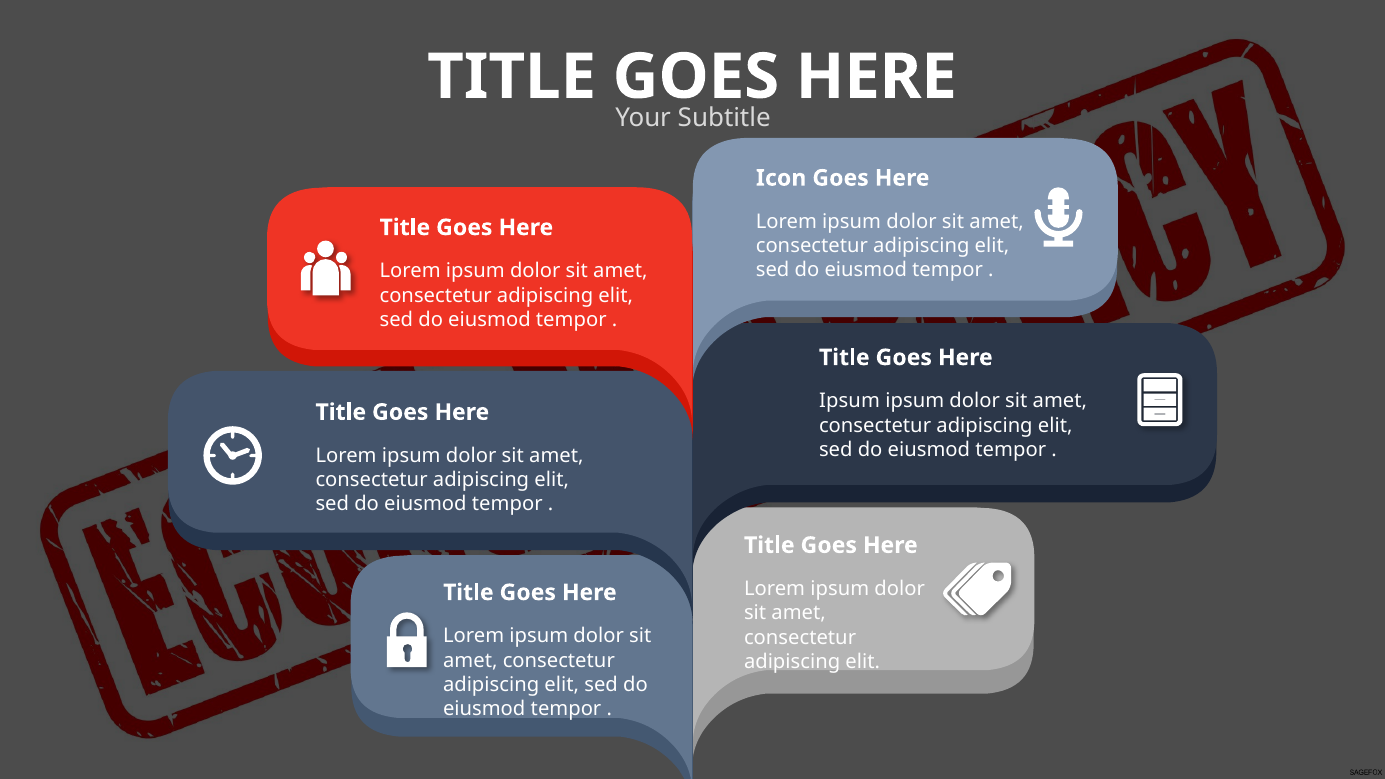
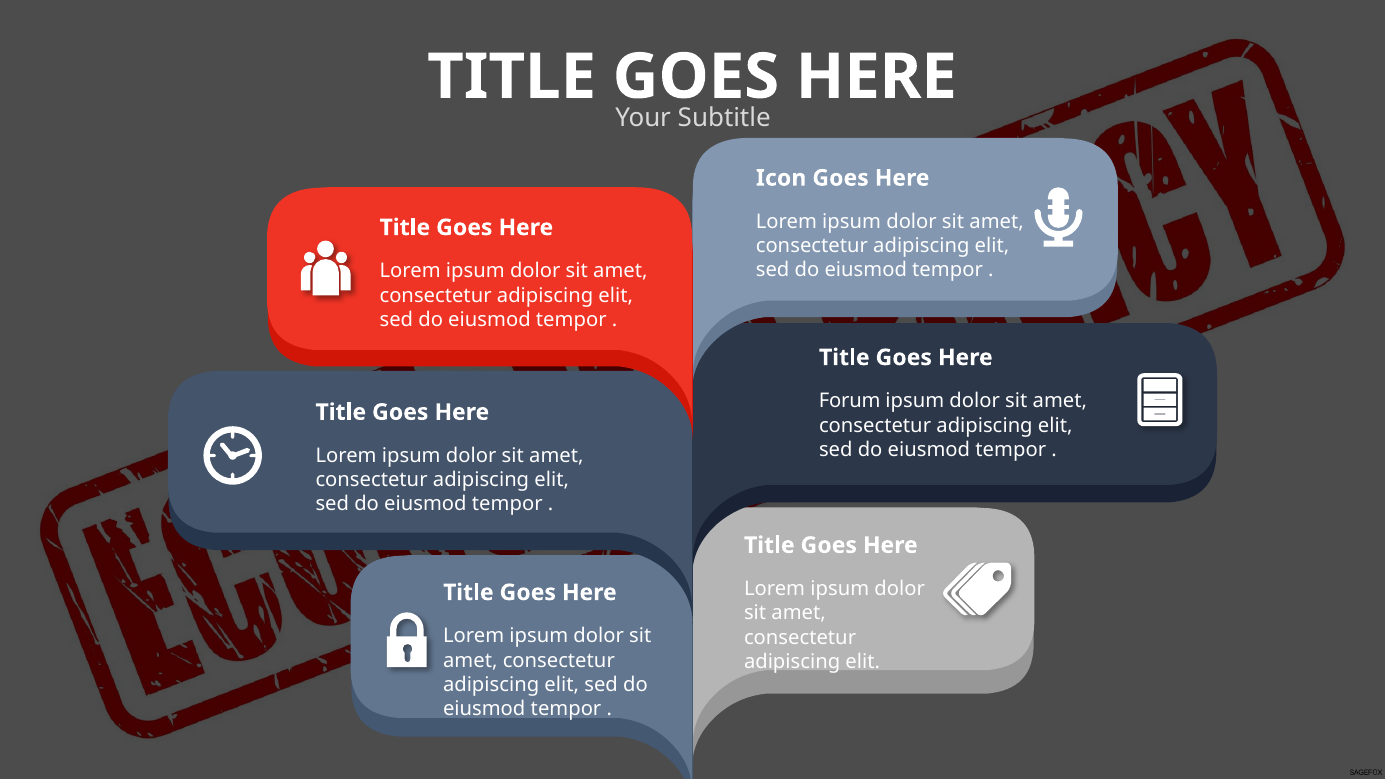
Ipsum at (850, 401): Ipsum -> Forum
